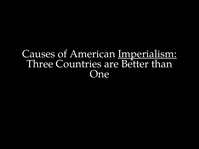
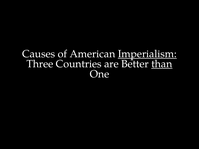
than underline: none -> present
